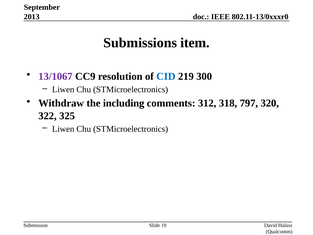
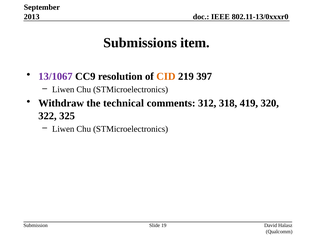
CID colour: blue -> orange
300: 300 -> 397
including: including -> technical
797: 797 -> 419
